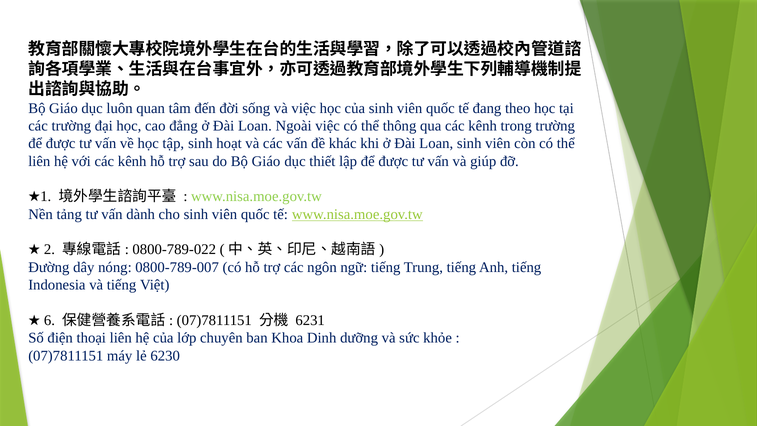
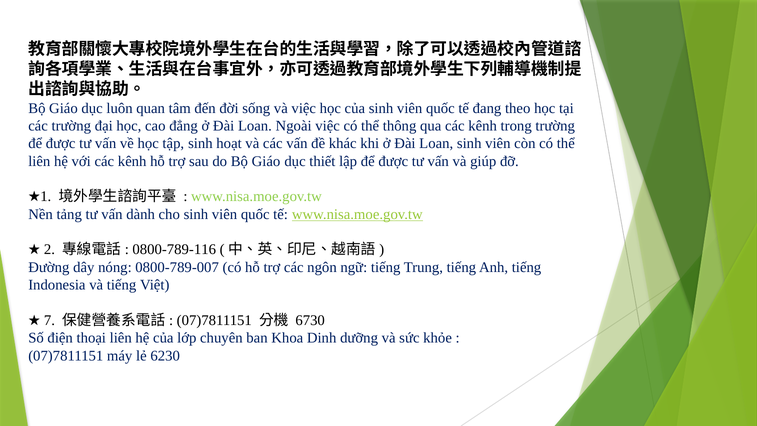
0800-789-022: 0800-789-022 -> 0800-789-116
6: 6 -> 7
6231: 6231 -> 6730
